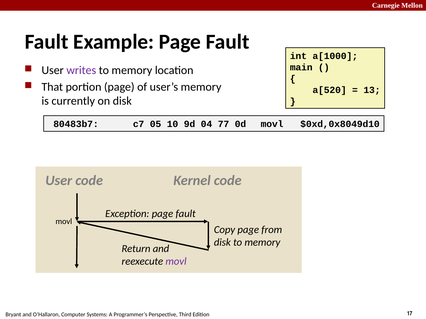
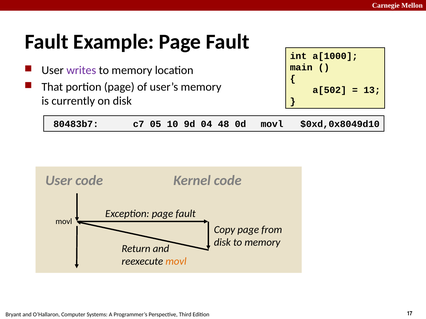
a[520: a[520 -> a[502
77: 77 -> 48
movl at (176, 262) colour: purple -> orange
